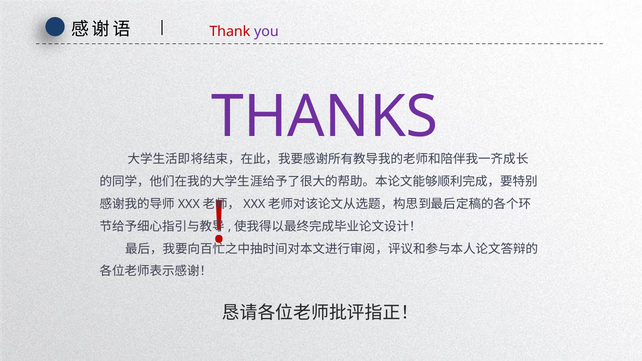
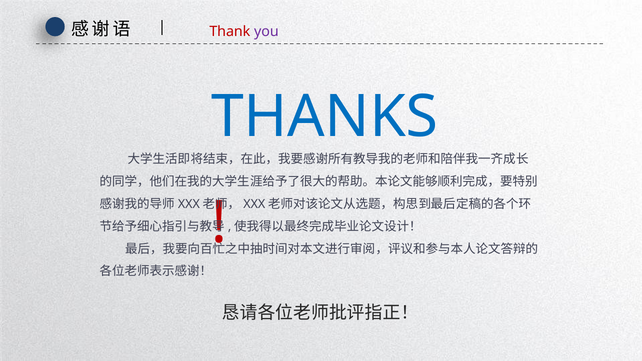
THANKS colour: purple -> blue
